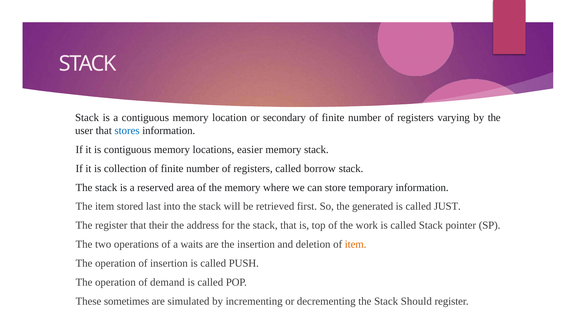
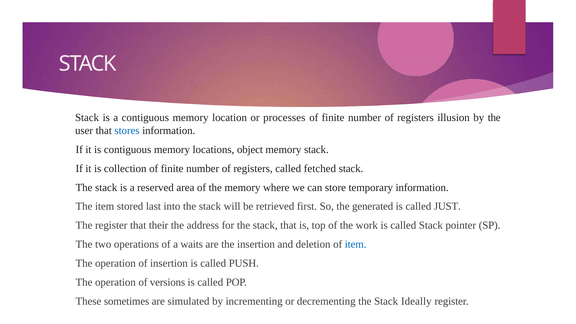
secondary: secondary -> processes
varying: varying -> illusion
easier: easier -> object
borrow: borrow -> fetched
item at (356, 244) colour: orange -> blue
demand: demand -> versions
Should: Should -> Ideally
